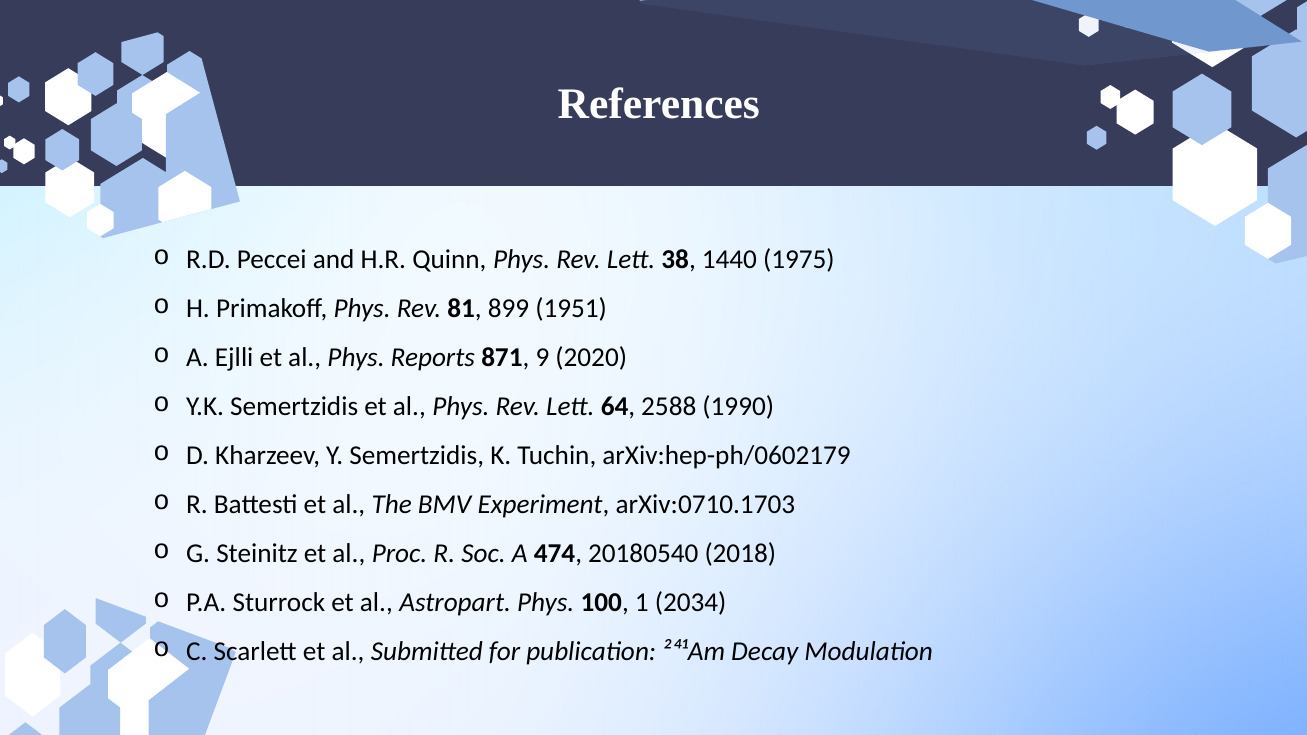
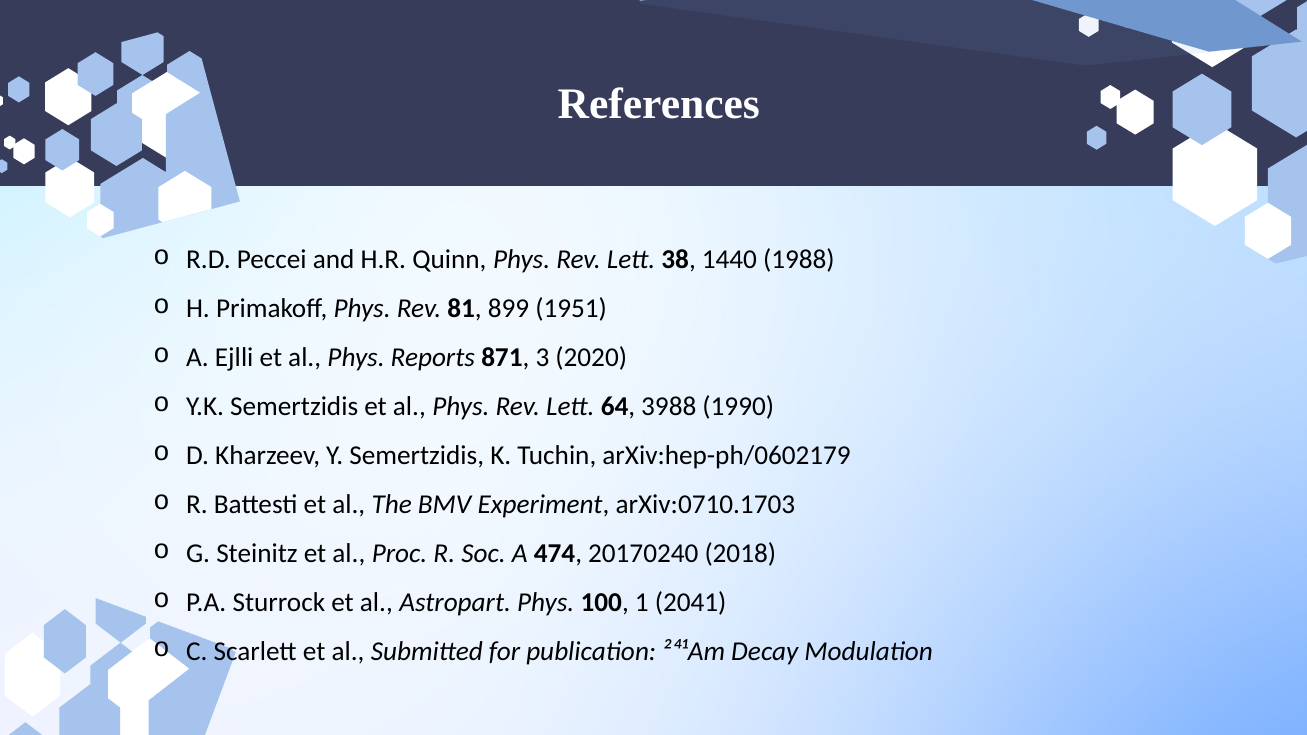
1975: 1975 -> 1988
9: 9 -> 3
2588: 2588 -> 3988
20180540: 20180540 -> 20170240
2034: 2034 -> 2041
